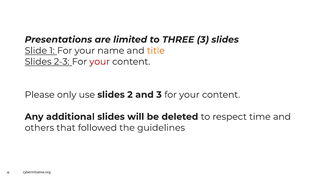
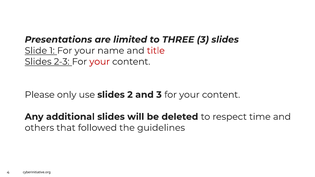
title colour: orange -> red
